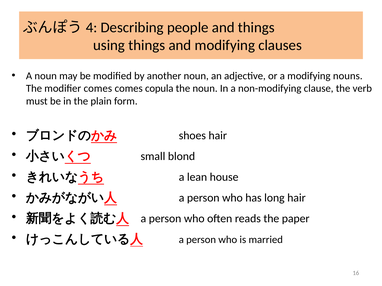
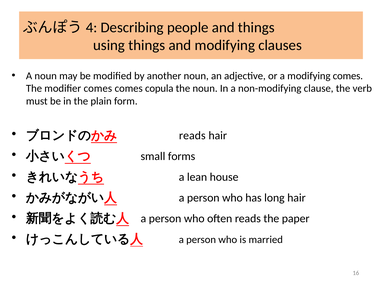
modifying nouns: nouns -> comes
shoes at (192, 136): shoes -> reads
blond: blond -> forms
